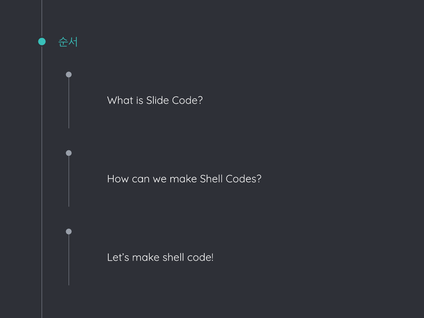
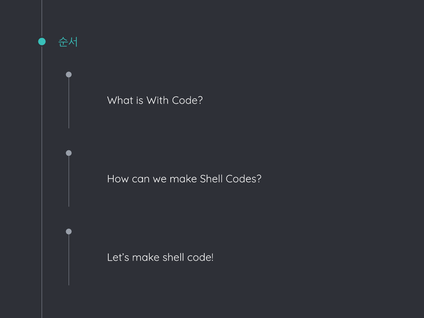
Slide: Slide -> With
